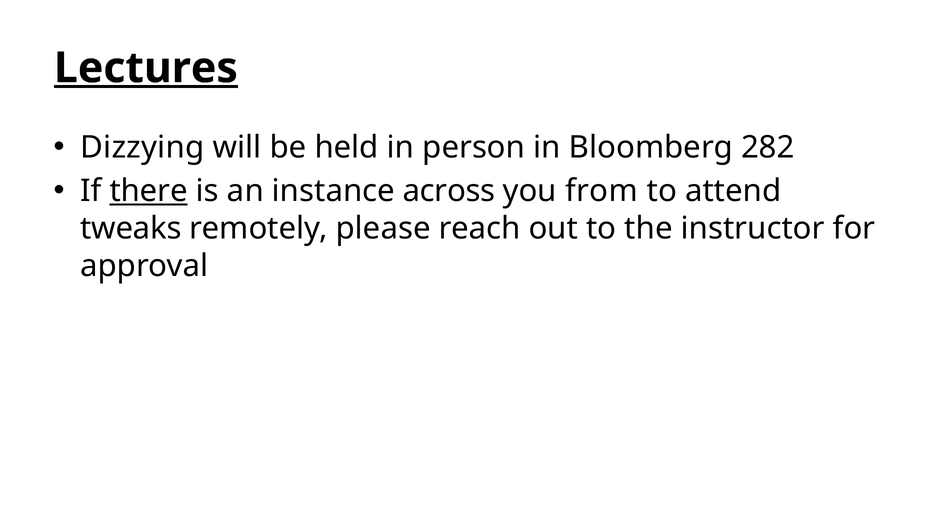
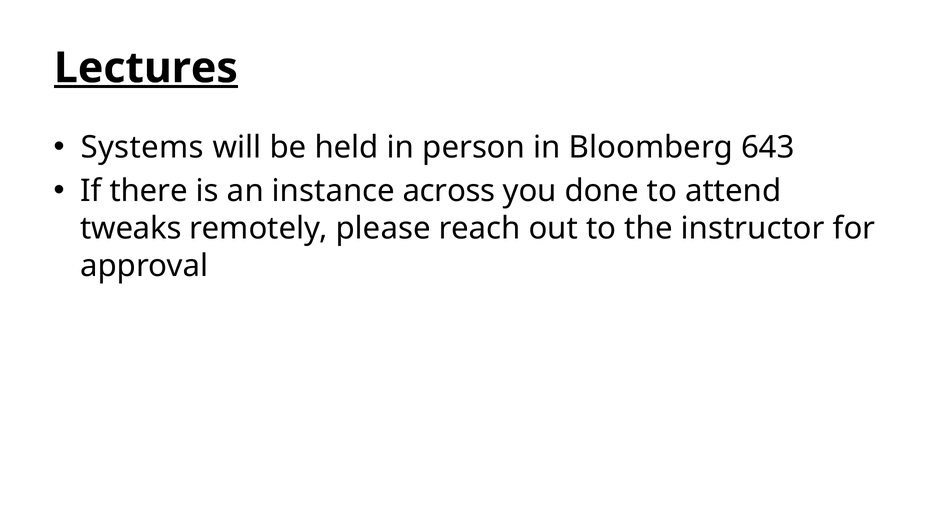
Dizzying: Dizzying -> Systems
282: 282 -> 643
there underline: present -> none
from: from -> done
